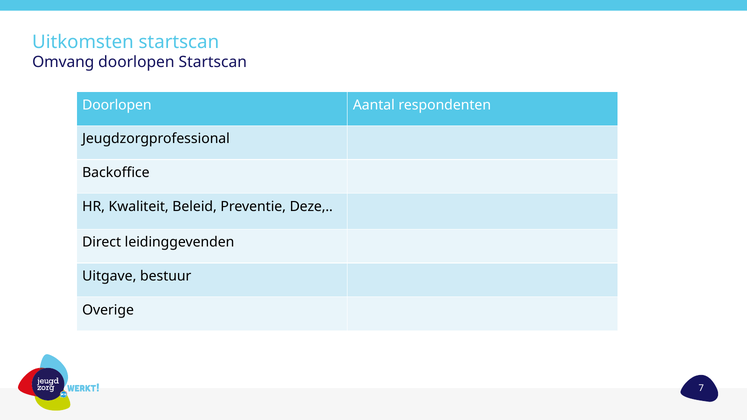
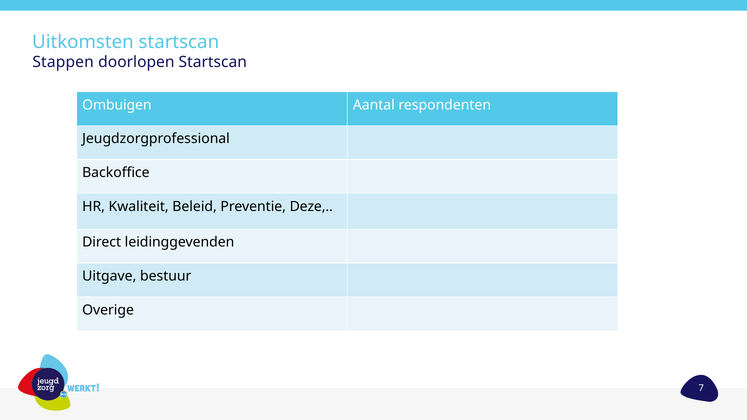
Omvang: Omvang -> Stappen
Doorlopen at (117, 105): Doorlopen -> Ombuigen
